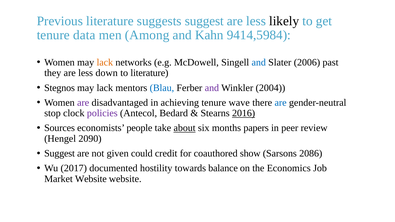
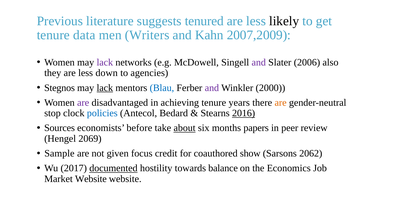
suggests suggest: suggest -> tenured
Among: Among -> Writers
9414,5984: 9414,5984 -> 2007,2009
lack at (105, 62) colour: orange -> purple
and at (259, 62) colour: blue -> purple
past: past -> also
to literature: literature -> agencies
lack at (105, 88) underline: none -> present
2004: 2004 -> 2000
wave: wave -> years
are at (281, 103) colour: blue -> orange
policies colour: purple -> blue
people: people -> before
2090: 2090 -> 2069
Suggest at (60, 154): Suggest -> Sample
could: could -> focus
2086: 2086 -> 2062
documented underline: none -> present
